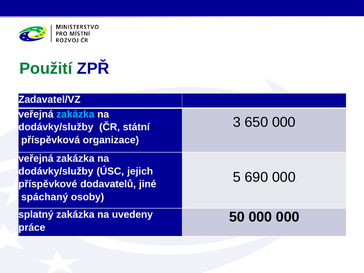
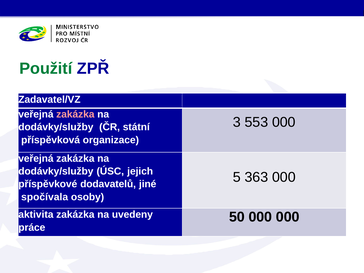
zakázka at (75, 114) colour: light blue -> pink
650: 650 -> 553
690: 690 -> 363
spáchaný: spáchaný -> spočívala
splatný: splatný -> aktivita
